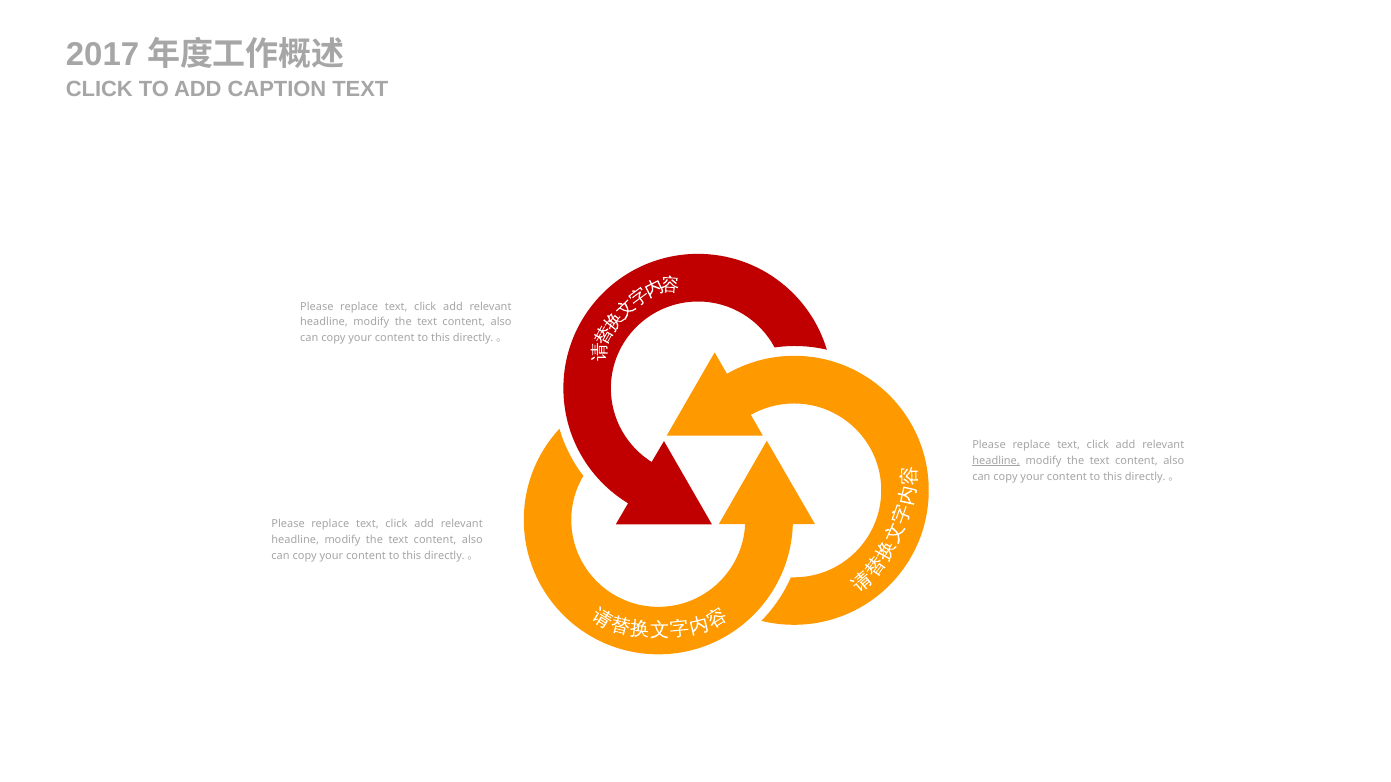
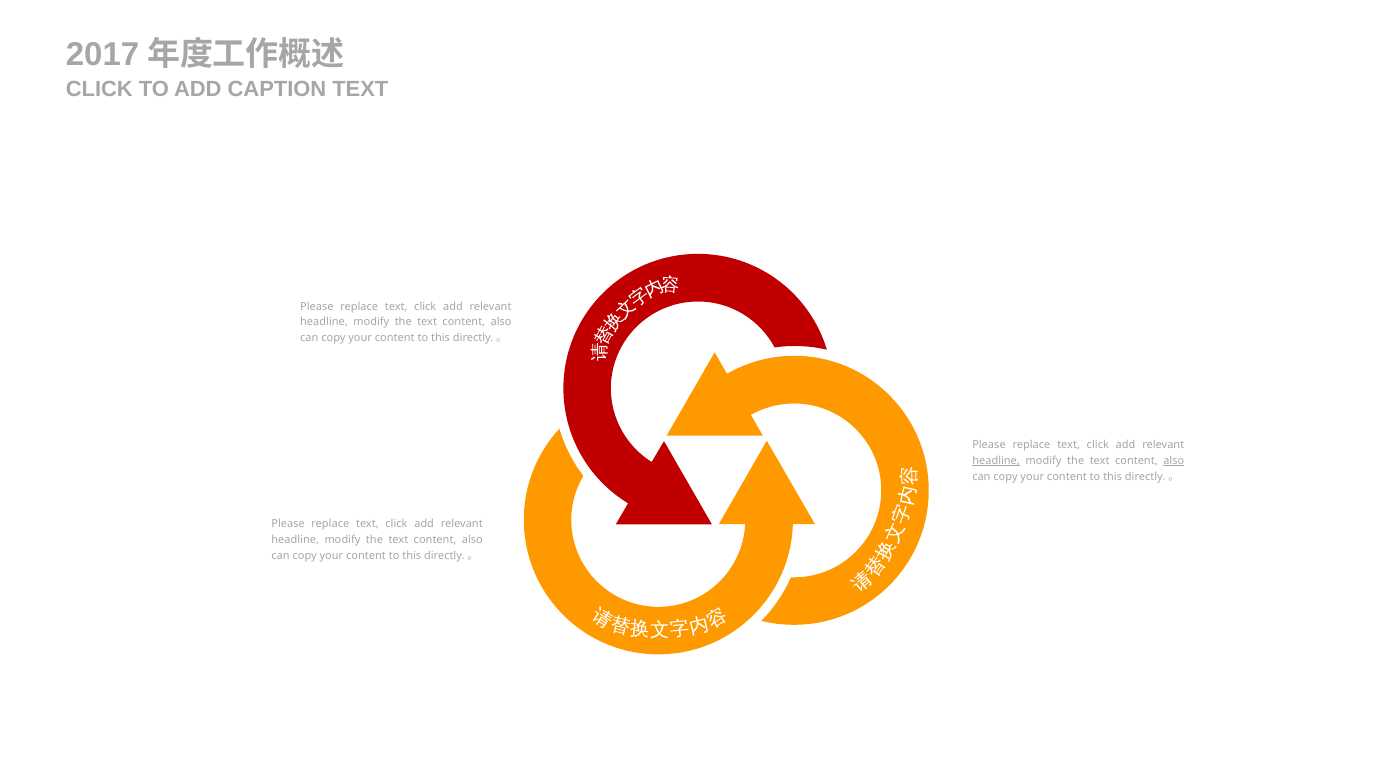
also at (1174, 461) underline: none -> present
